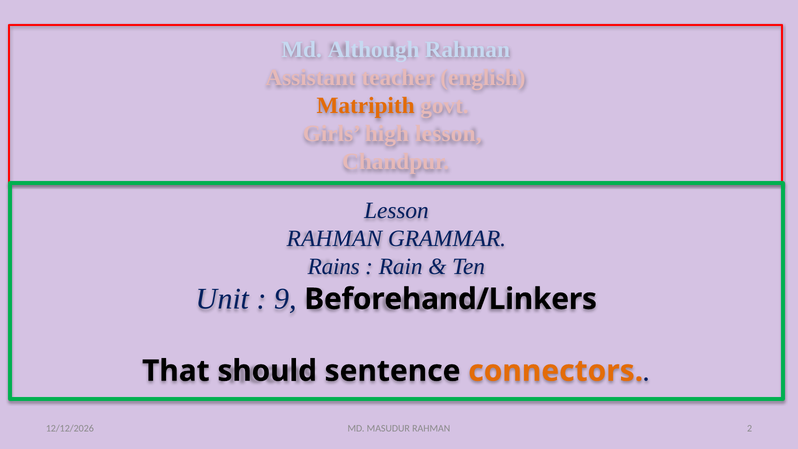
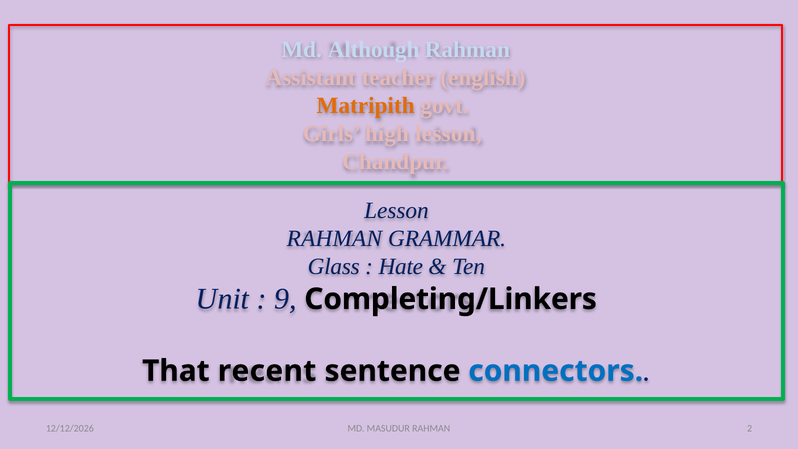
Rains: Rains -> Glass
Rain: Rain -> Hate
Beforehand/Linkers: Beforehand/Linkers -> Completing/Linkers
should: should -> recent
connectors colour: orange -> blue
